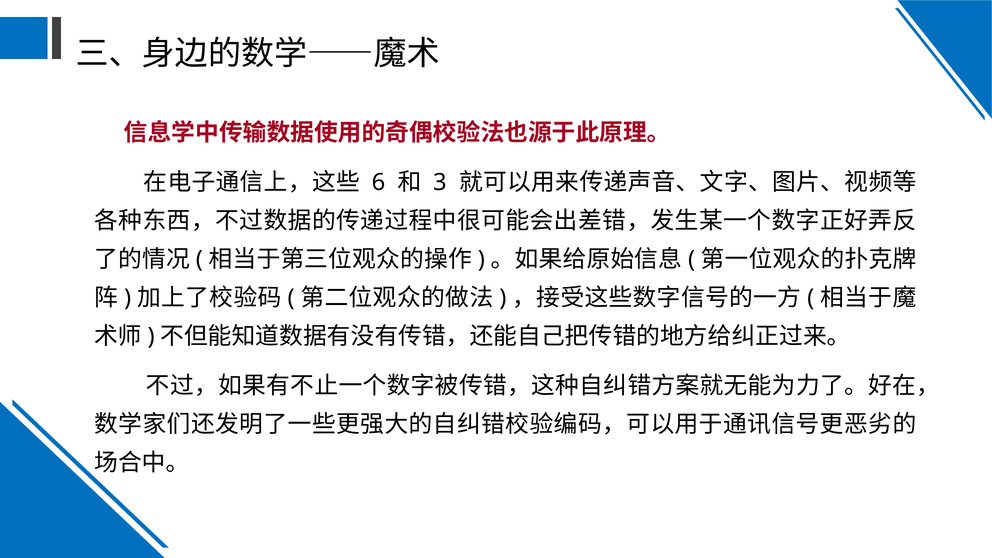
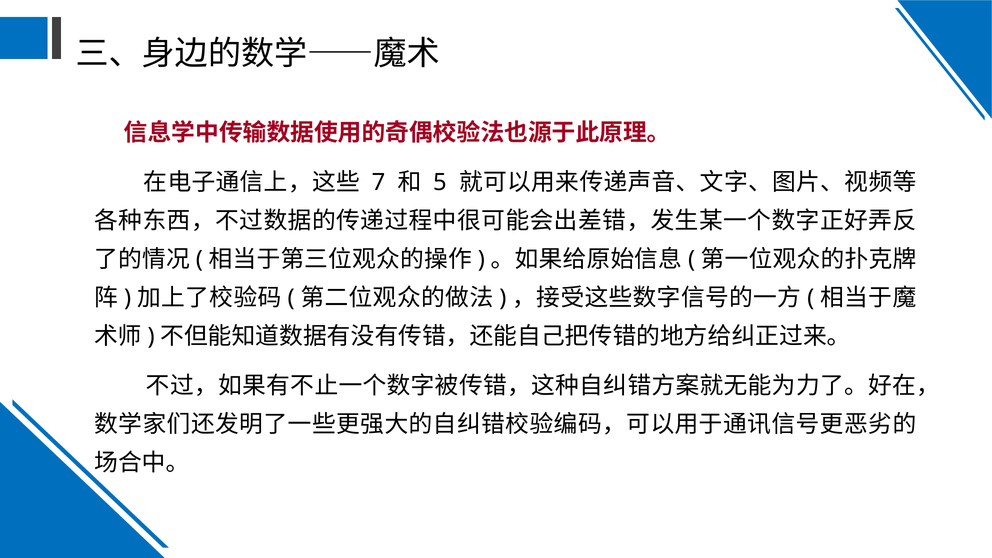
6: 6 -> 7
3: 3 -> 5
